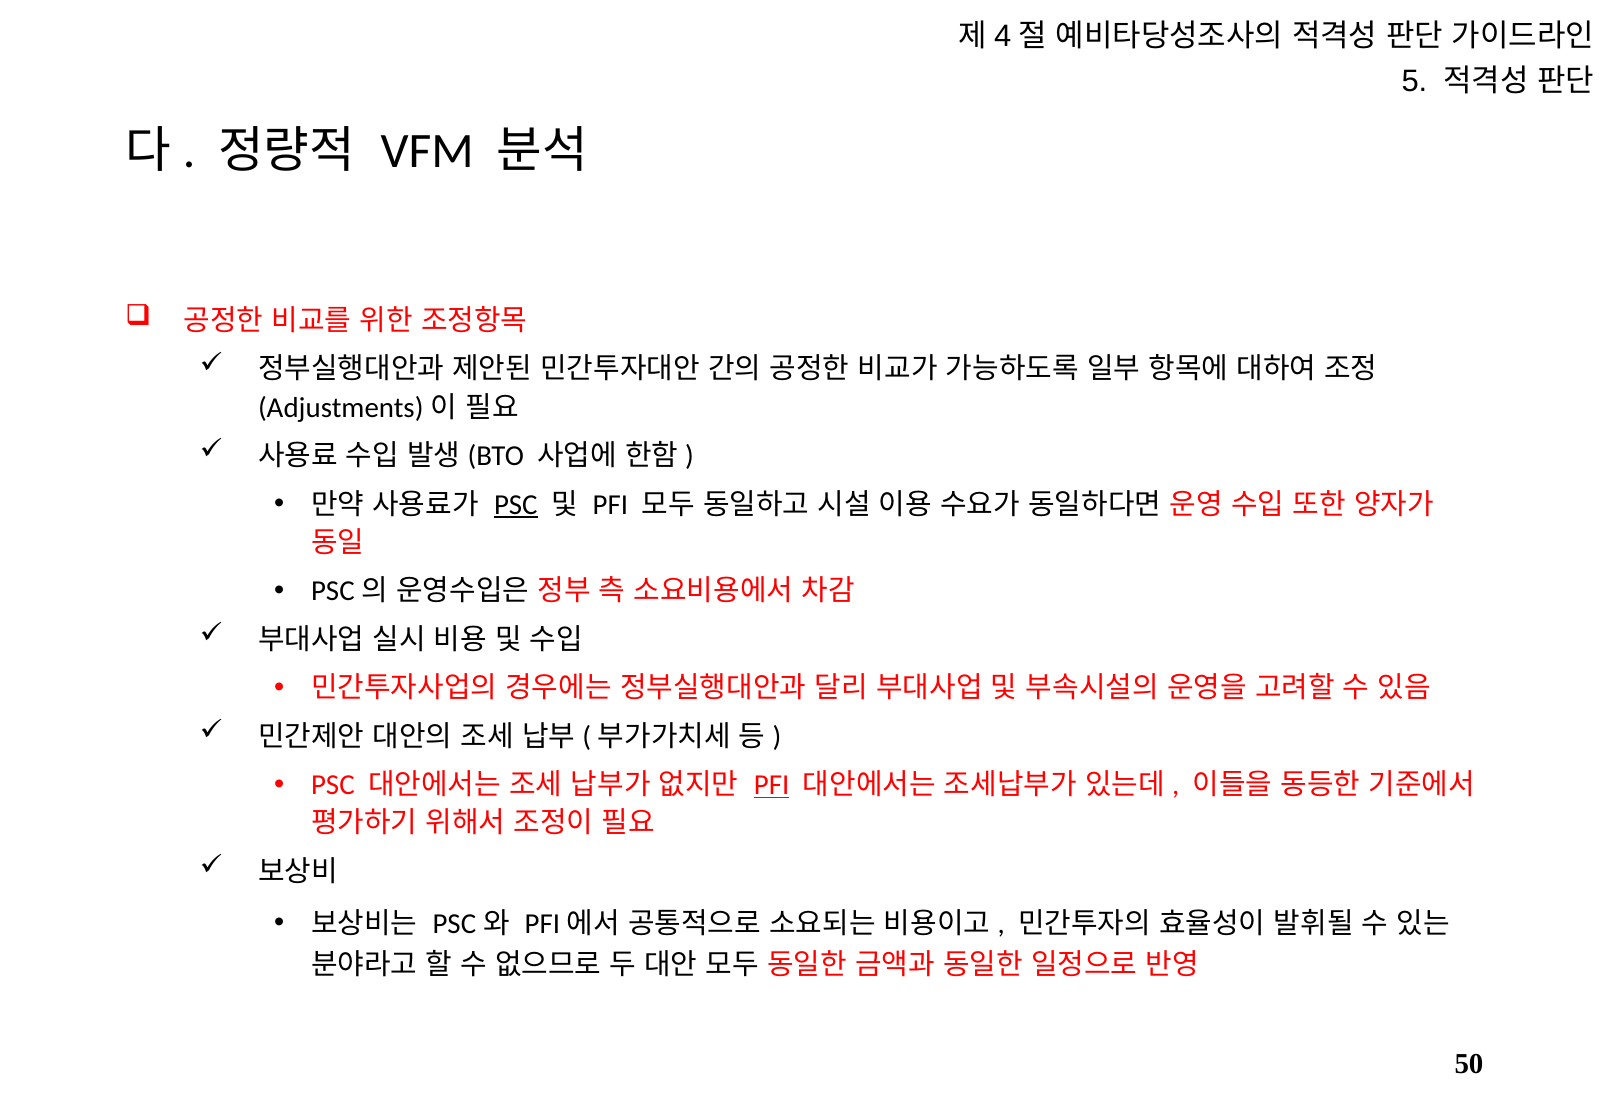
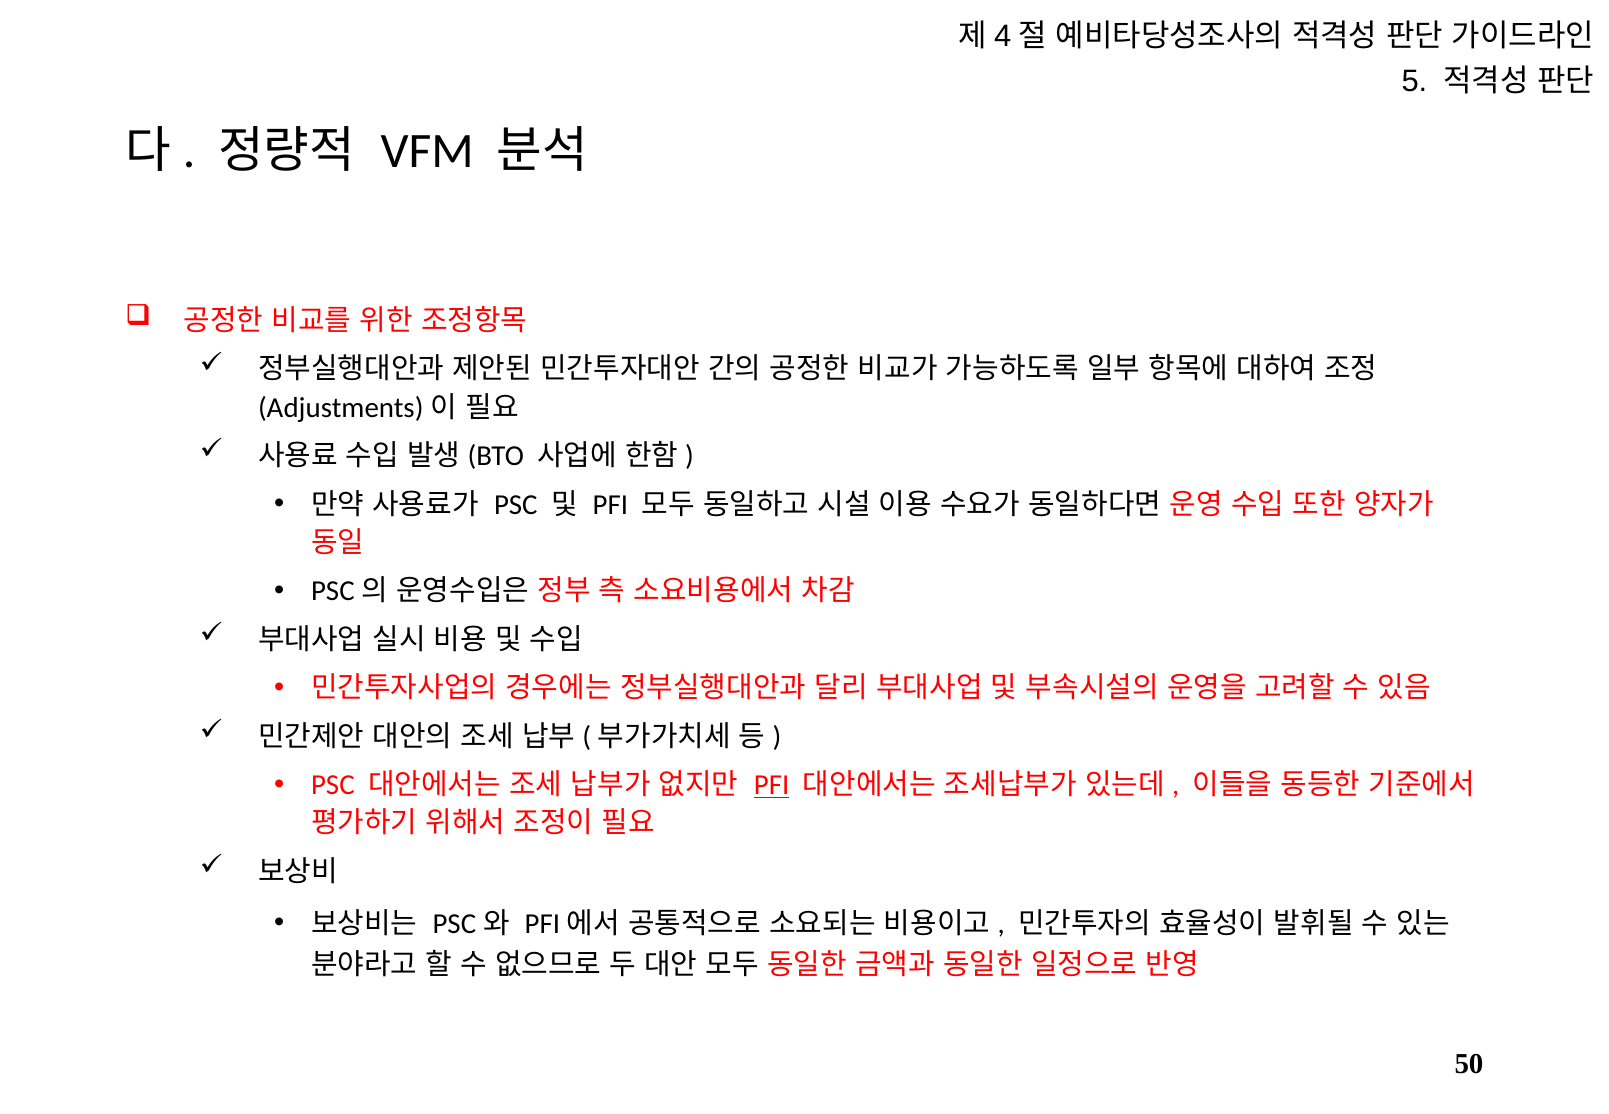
PSC at (516, 504) underline: present -> none
